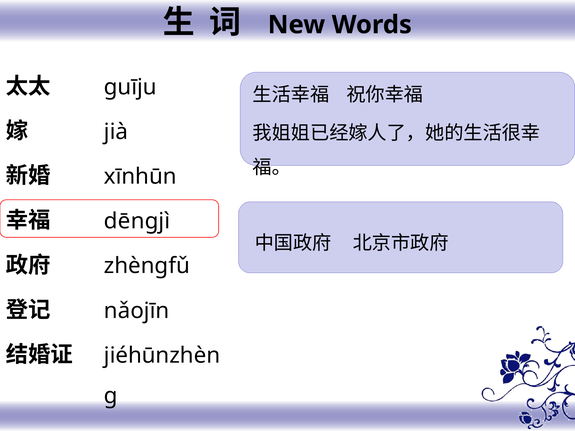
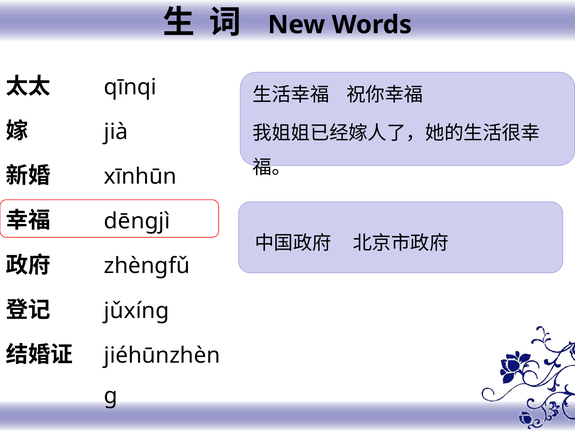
guīju: guīju -> qīnqi
nǎojīn: nǎojīn -> jǔxíng
